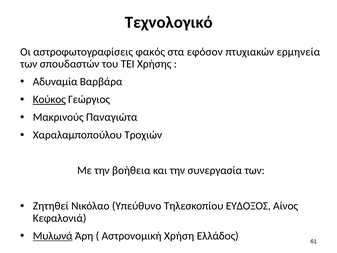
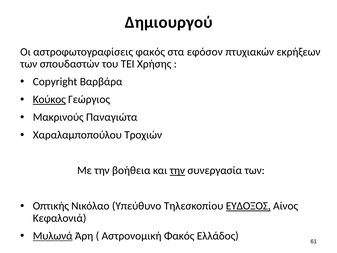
Τεχνολογικό: Τεχνολογικό -> Δημιουργού
ερμηνεία: ερμηνεία -> εκρήξεων
Αδυναμία: Αδυναμία -> Copyright
την at (177, 170) underline: none -> present
Ζητηθεί: Ζητηθεί -> Οπτικής
ΕΥΔΟΞΟΣ underline: none -> present
Αστρονομική Χρήση: Χρήση -> Φακός
